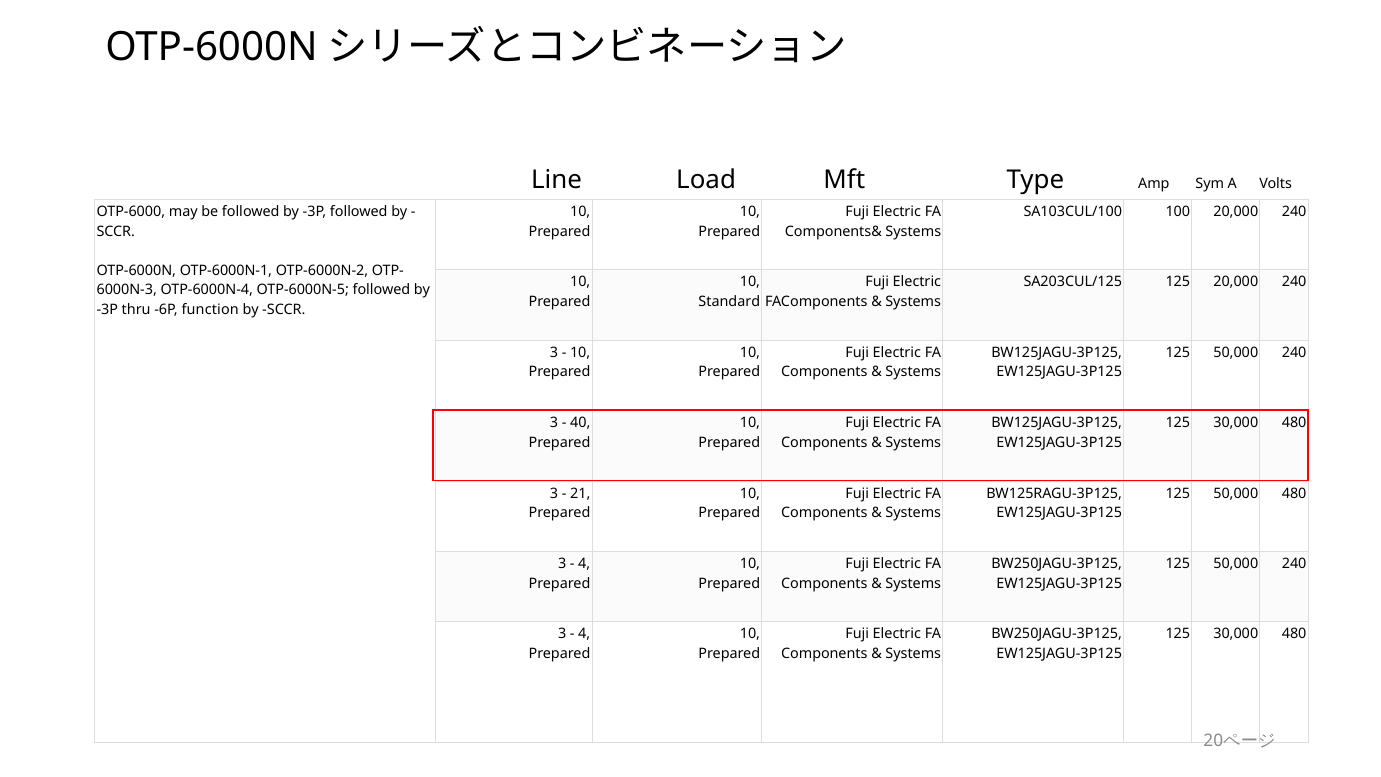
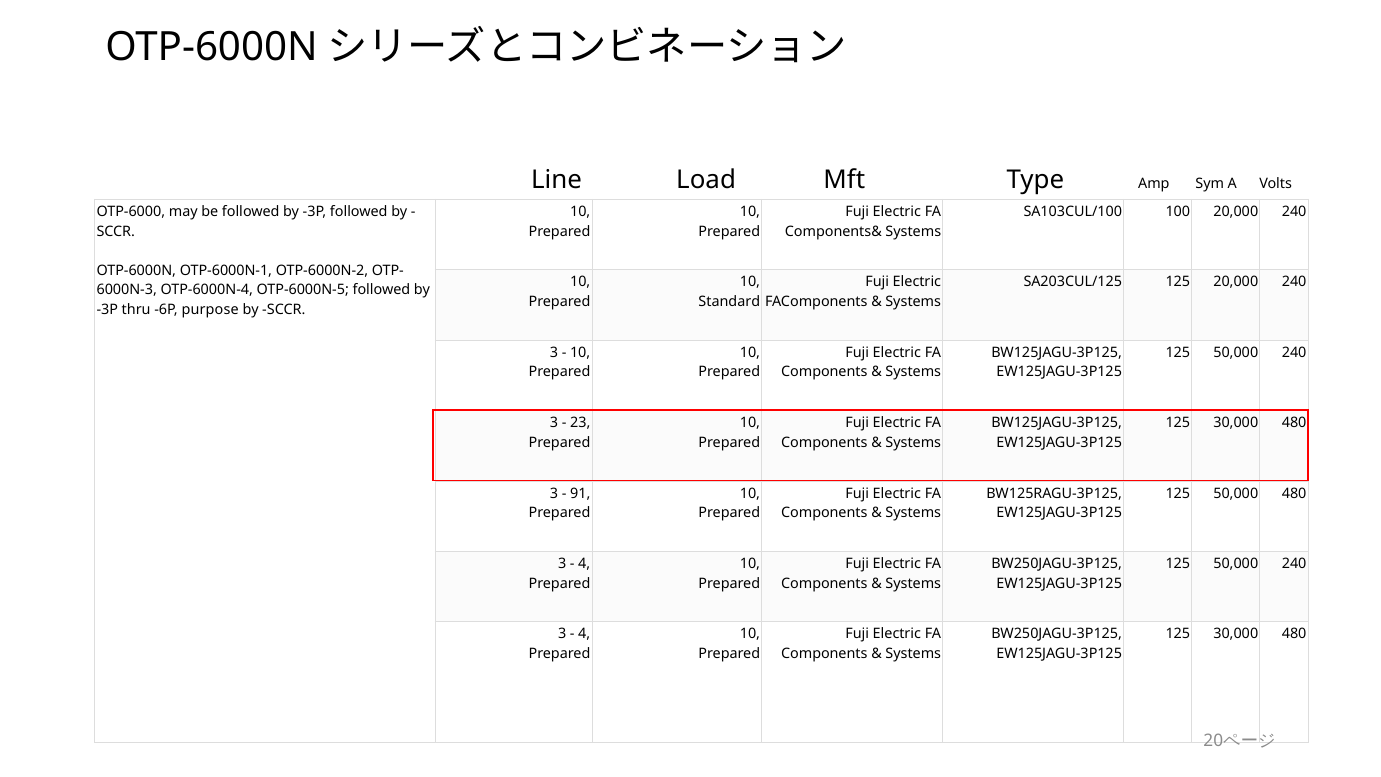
function: function -> purpose
40: 40 -> 23
21: 21 -> 91
